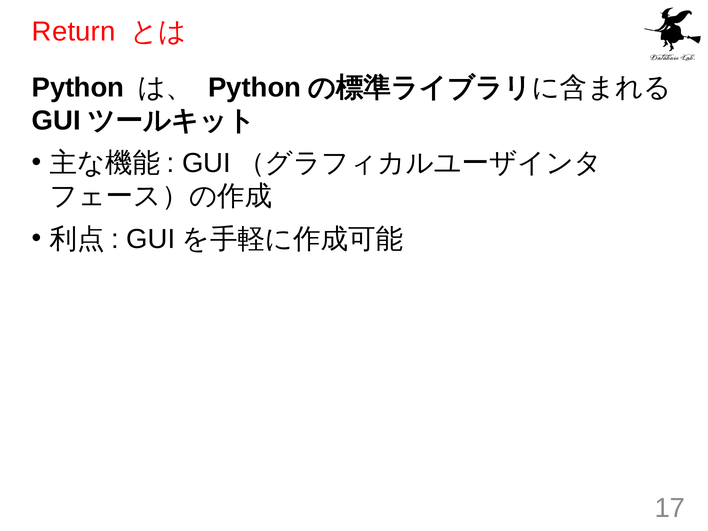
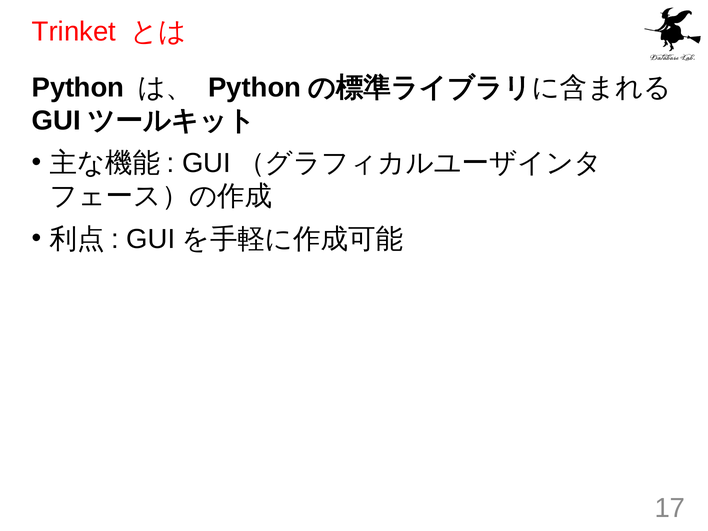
Return: Return -> Trinket
